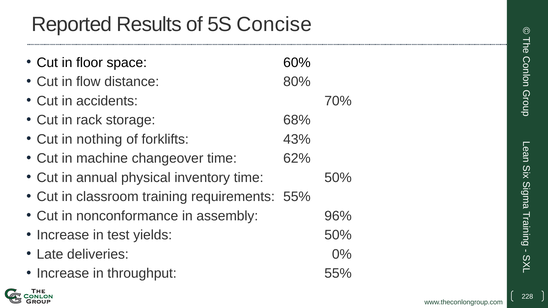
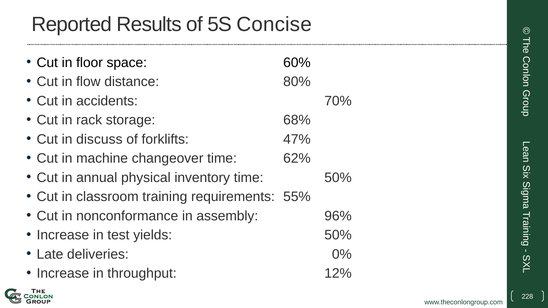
nothing: nothing -> discuss
43%: 43% -> 47%
throughput 55%: 55% -> 12%
